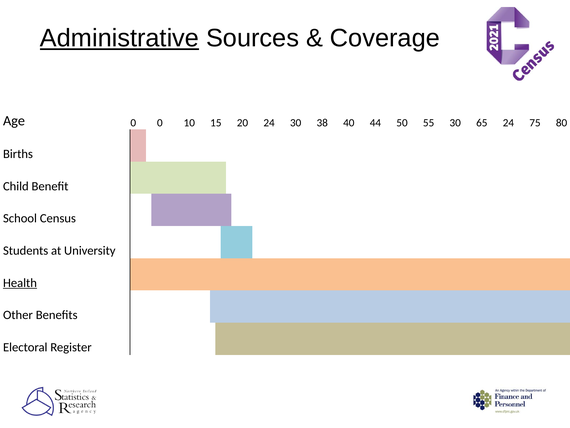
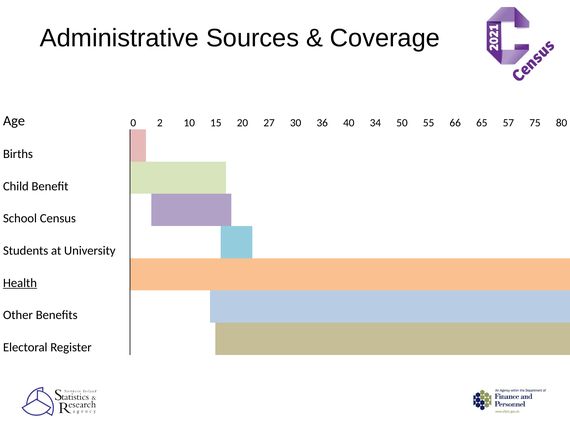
Administrative underline: present -> none
0 0: 0 -> 2
20 24: 24 -> 27
38: 38 -> 36
44: 44 -> 34
55 30: 30 -> 66
65 24: 24 -> 57
